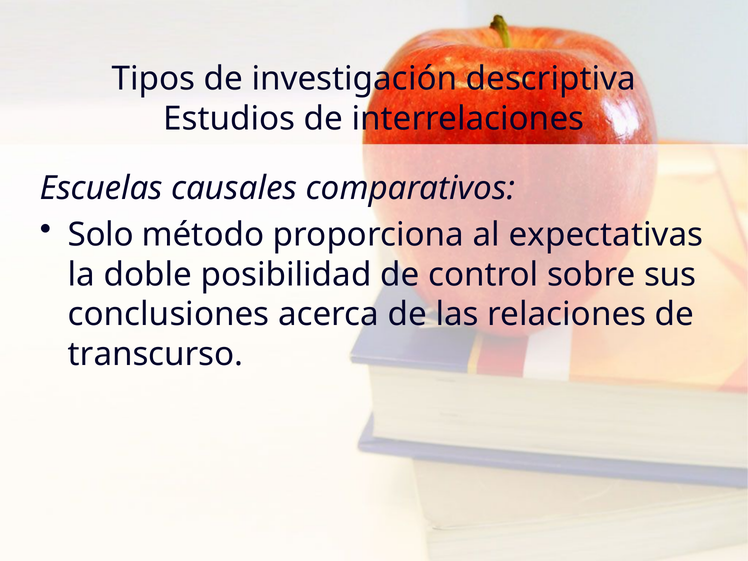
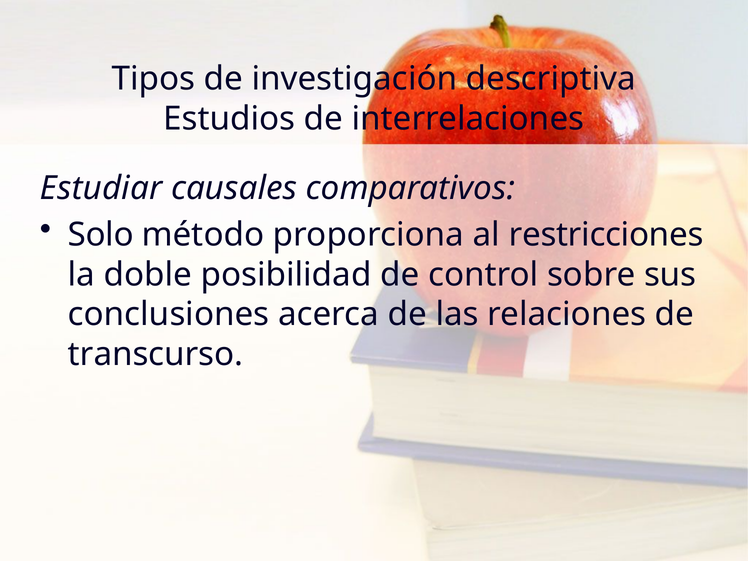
Escuelas: Escuelas -> Estudiar
expectativas: expectativas -> restricciones
